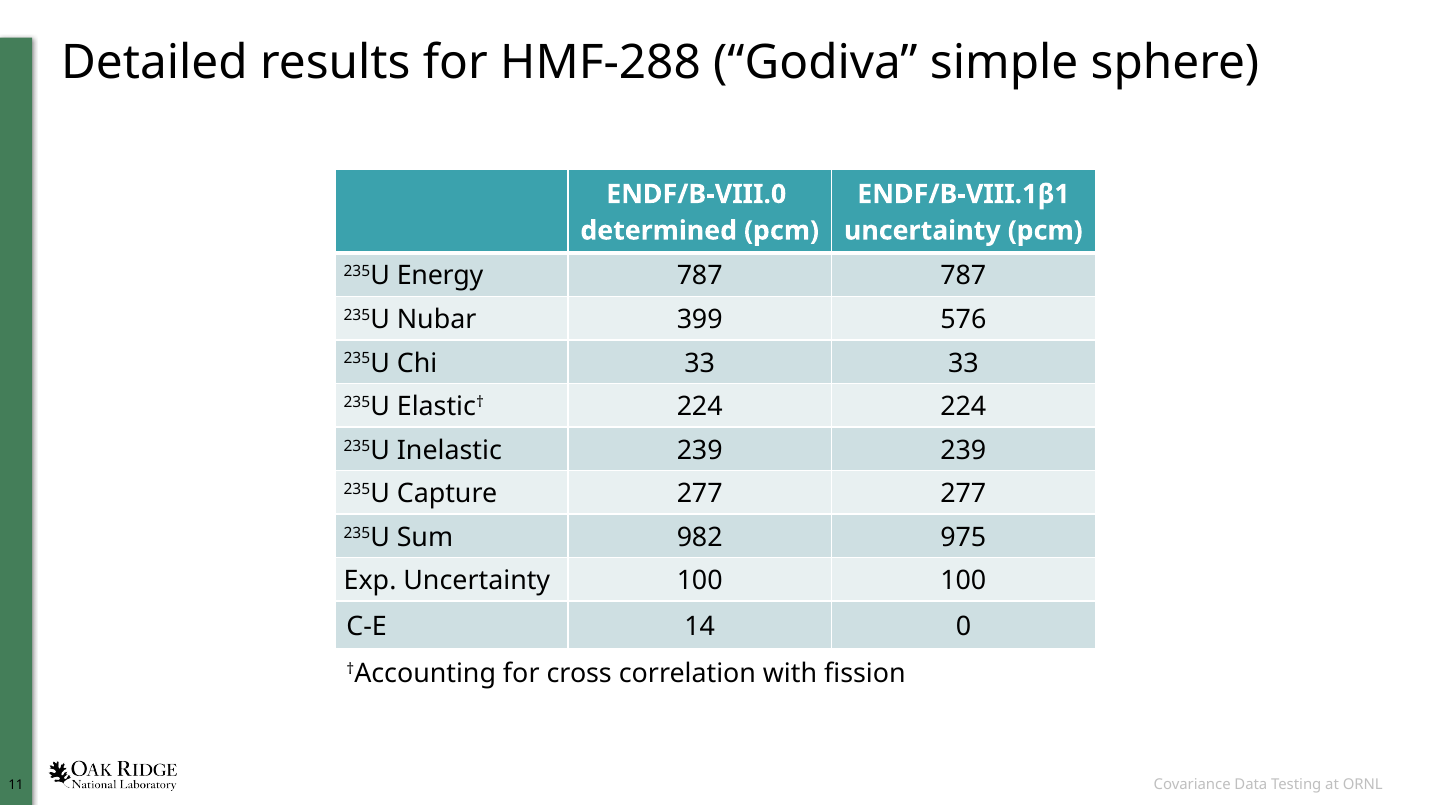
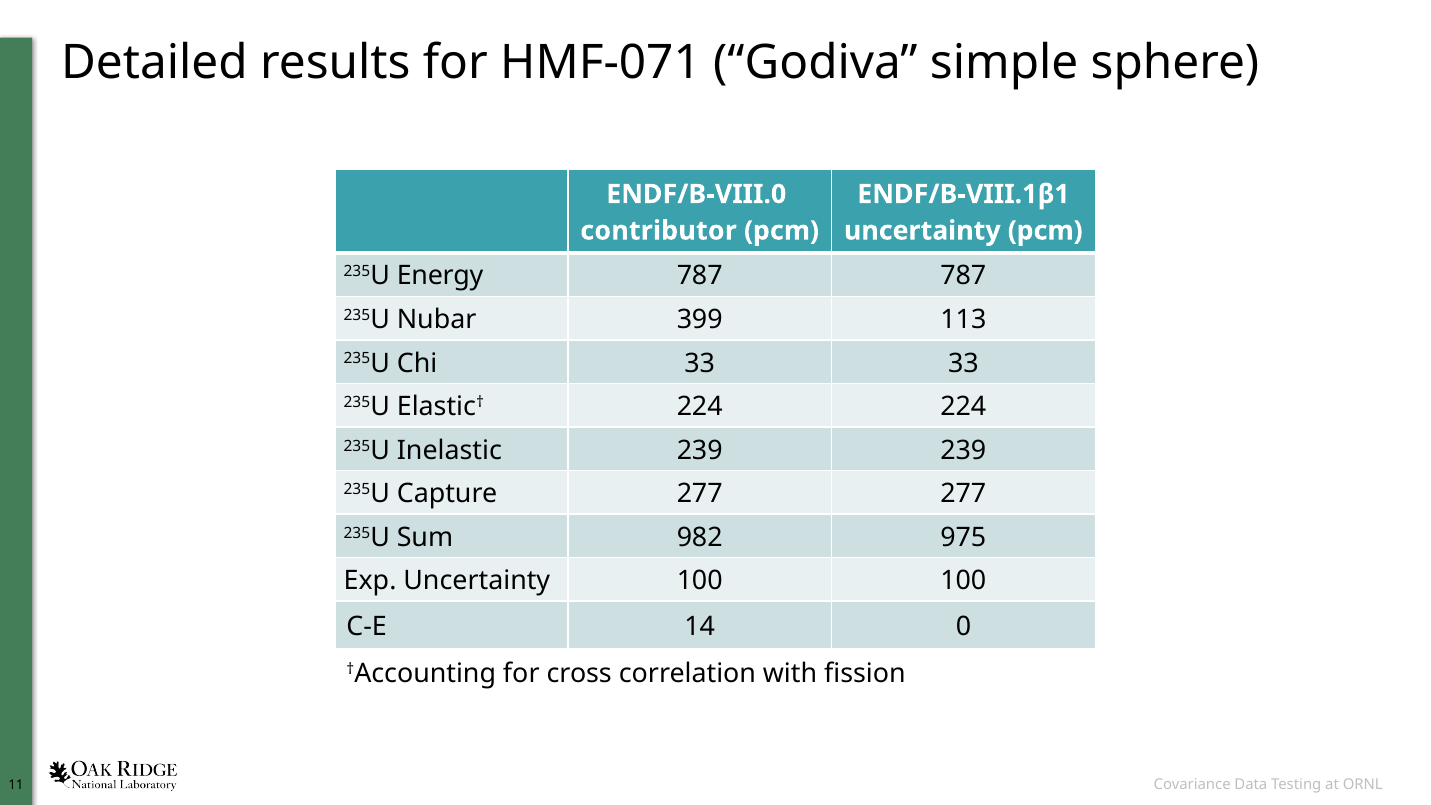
HMF-288: HMF-288 -> HMF-071
determined: determined -> contributor
576: 576 -> 113
